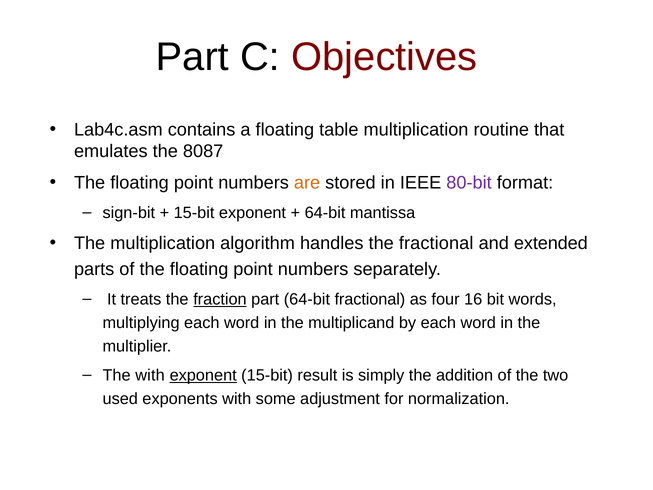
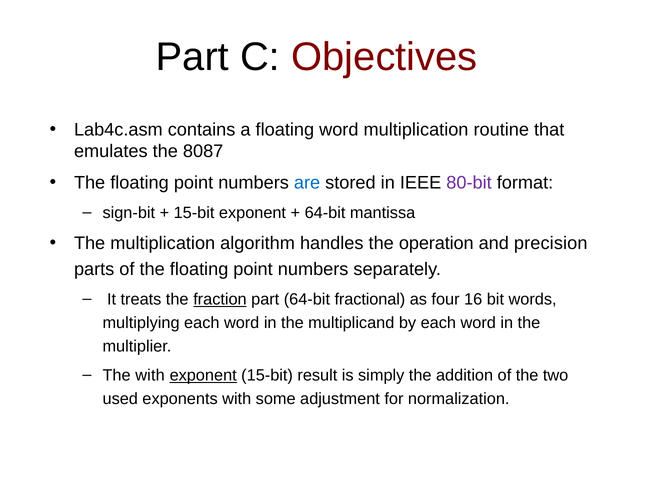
floating table: table -> word
are colour: orange -> blue
the fractional: fractional -> operation
extended: extended -> precision
